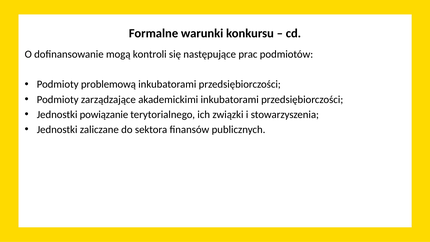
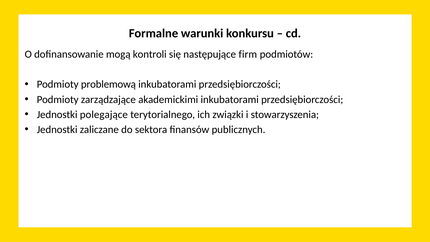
prac: prac -> firm
powiązanie: powiązanie -> polegające
